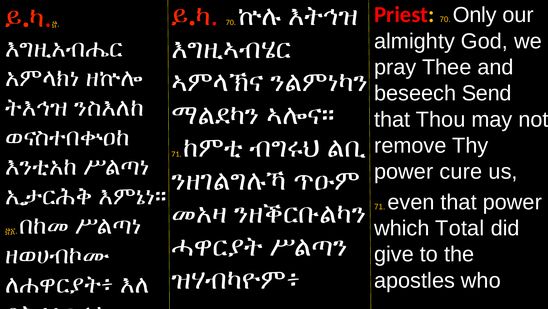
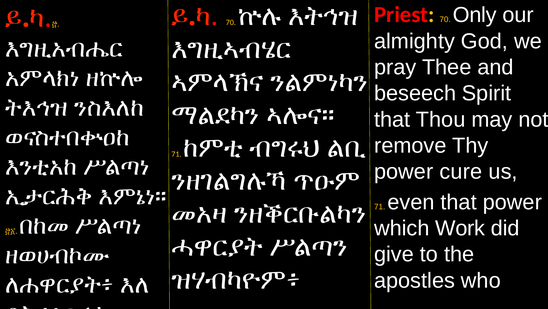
Send: Send -> Spirit
Total: Total -> Work
